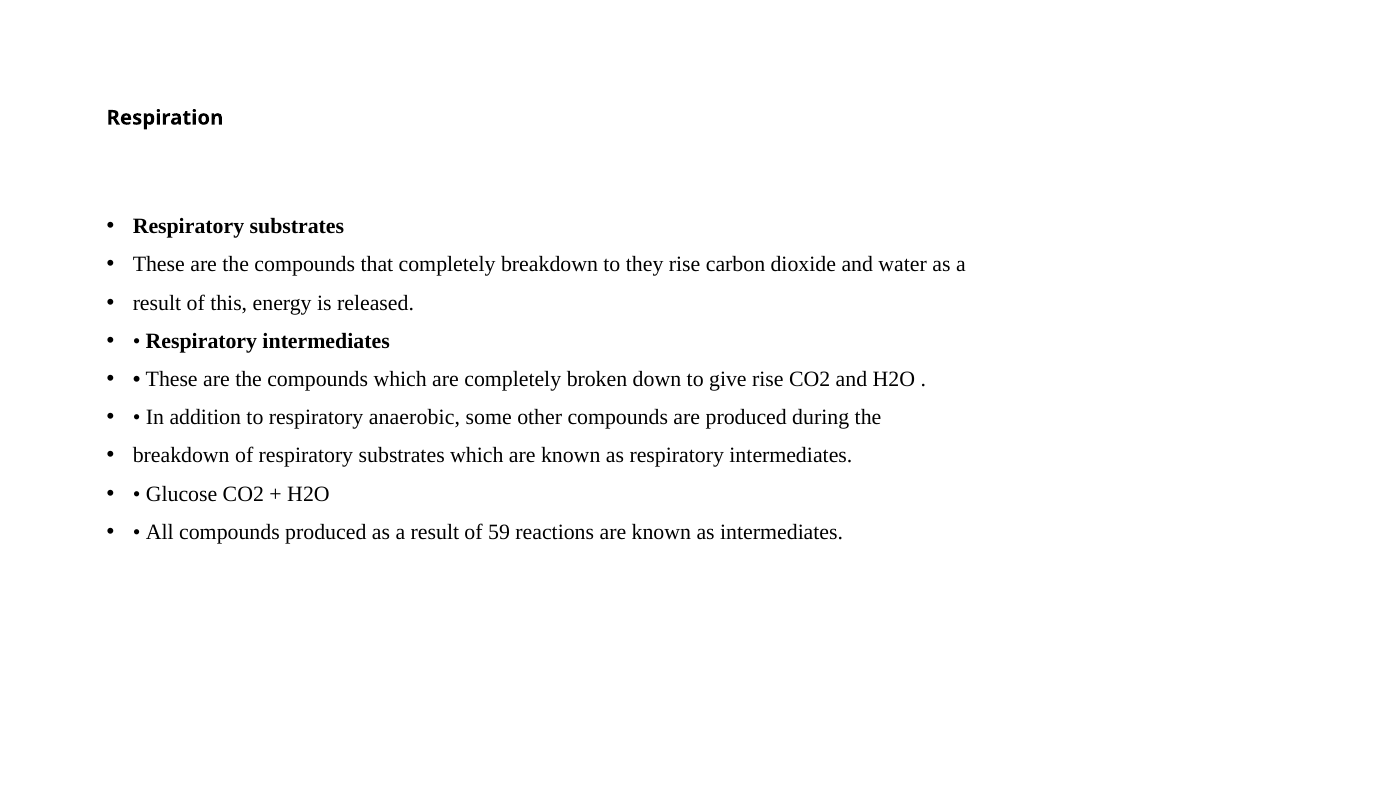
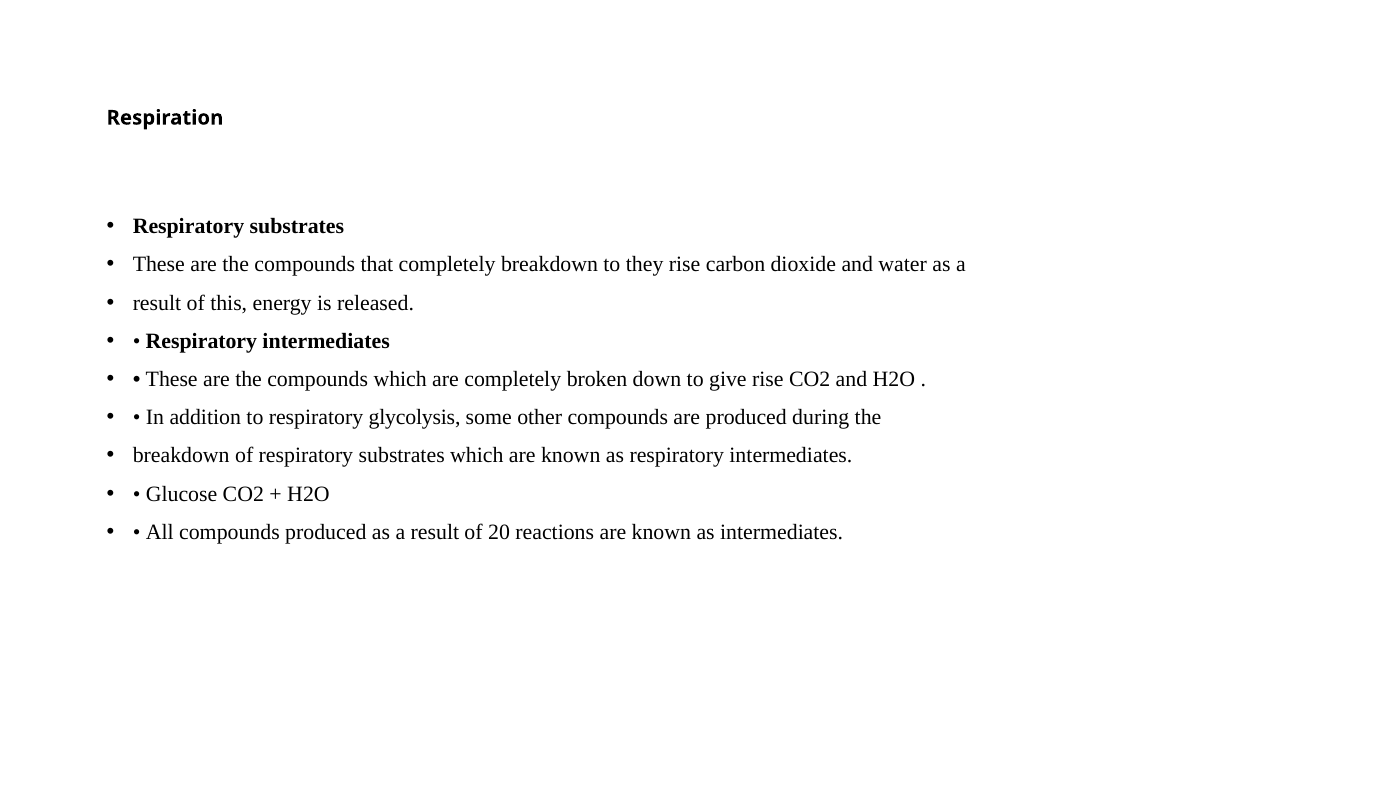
anaerobic: anaerobic -> glycolysis
59: 59 -> 20
